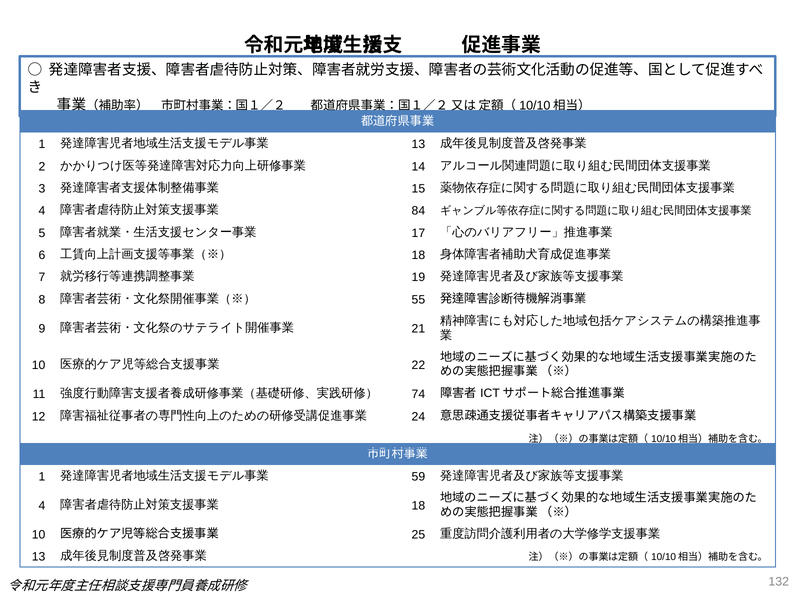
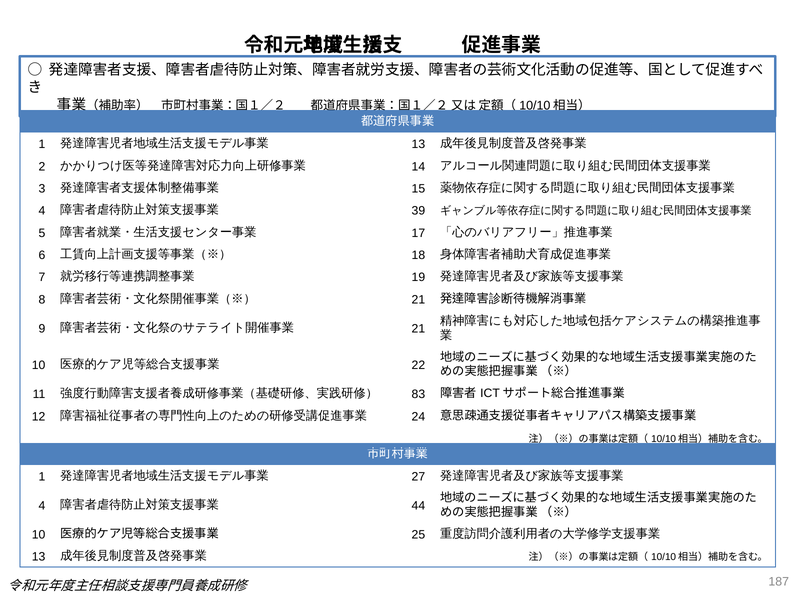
84: 84 -> 39
55 at (418, 300): 55 -> 21
74: 74 -> 83
59: 59 -> 27
18 at (418, 506): 18 -> 44
132: 132 -> 187
